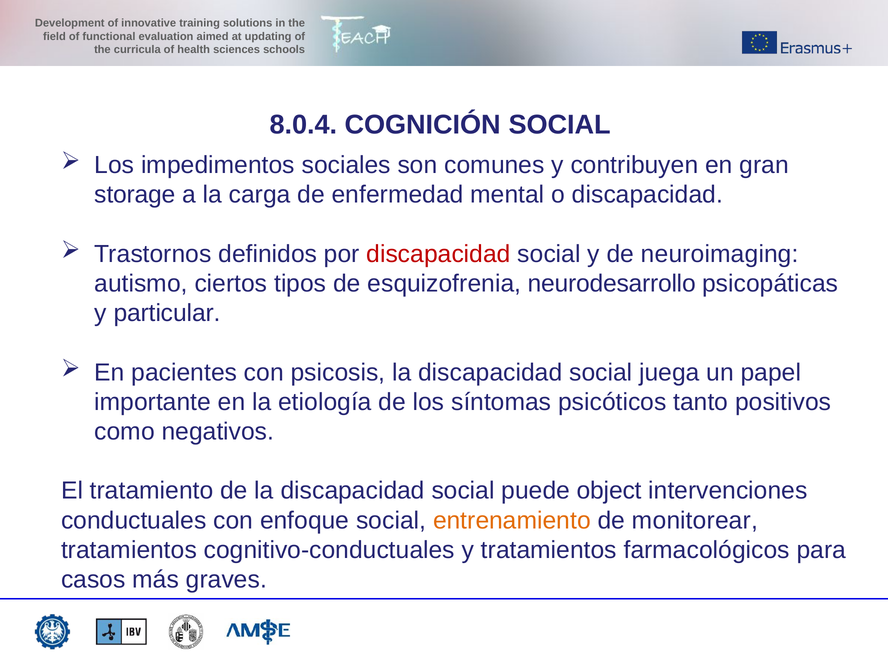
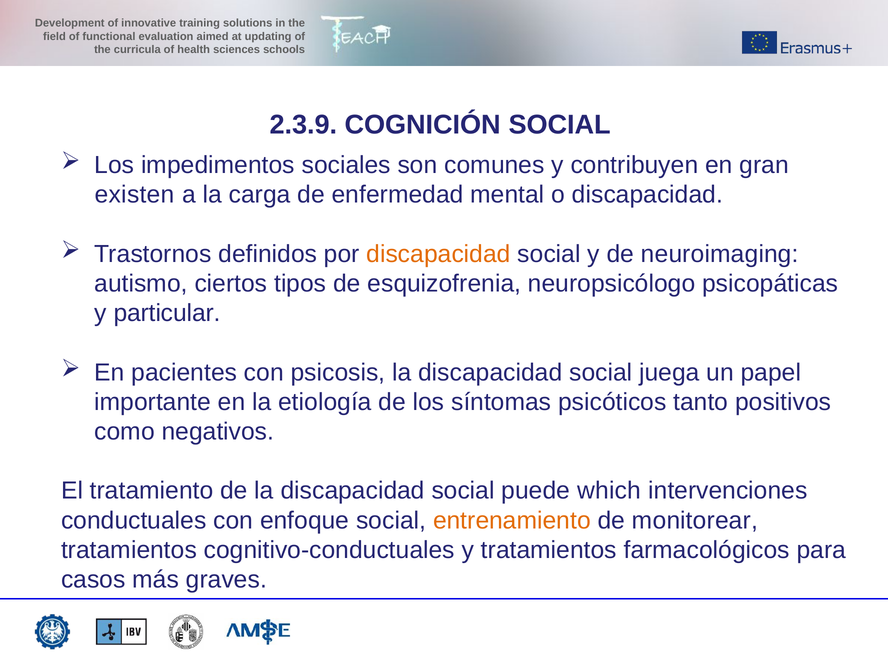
8.0.4: 8.0.4 -> 2.3.9
storage: storage -> existen
discapacidad at (438, 254) colour: red -> orange
neurodesarrollo: neurodesarrollo -> neuropsicólogo
object: object -> which
